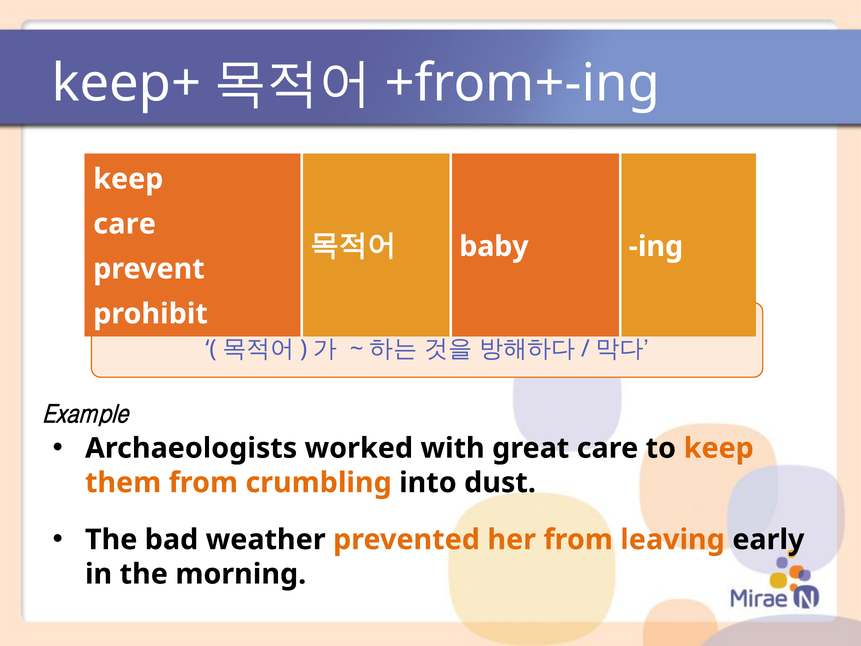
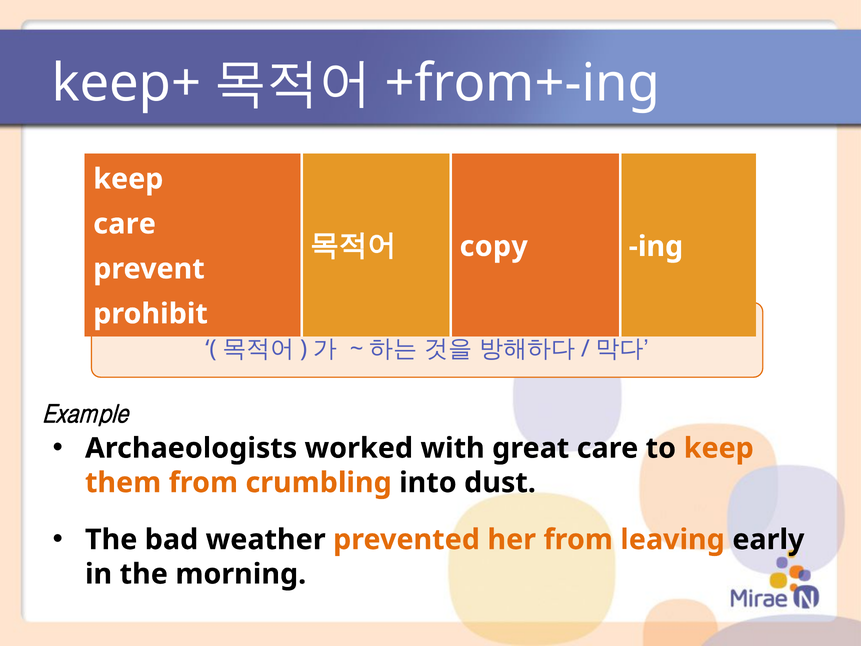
baby: baby -> copy
